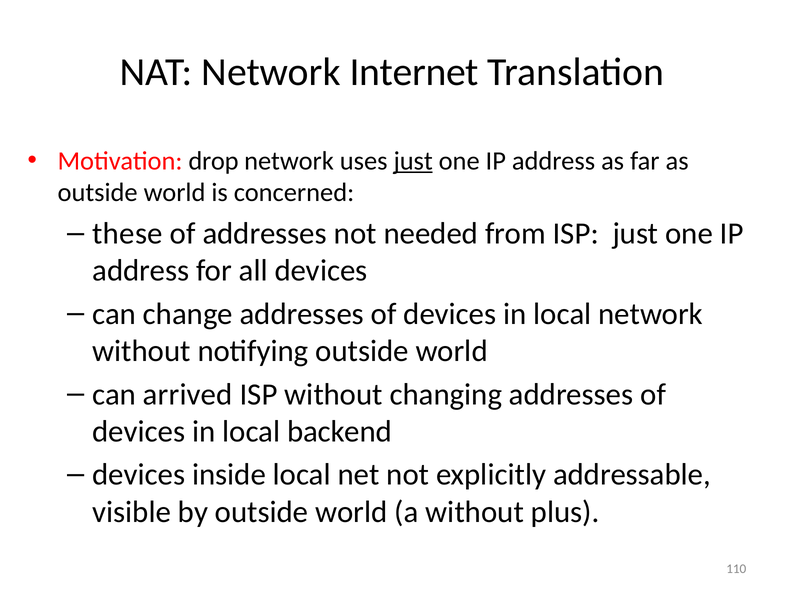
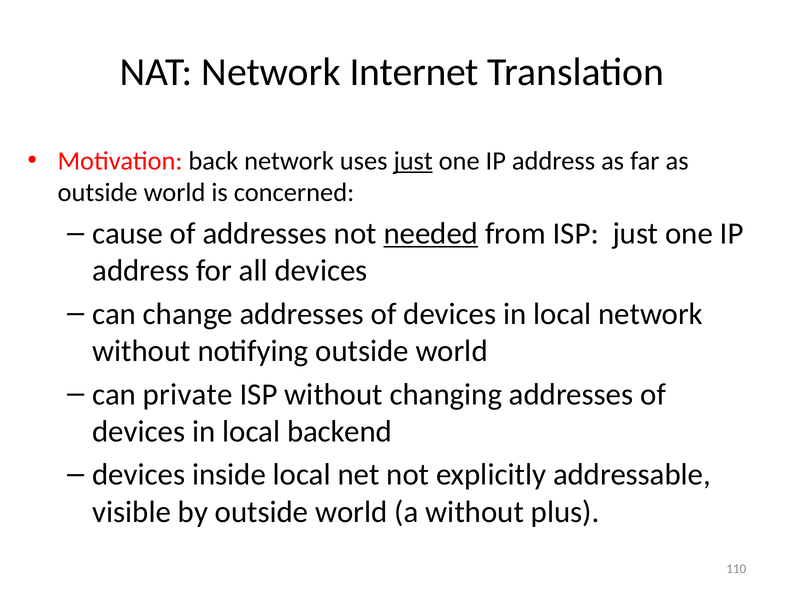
drop: drop -> back
these: these -> cause
needed underline: none -> present
arrived: arrived -> private
